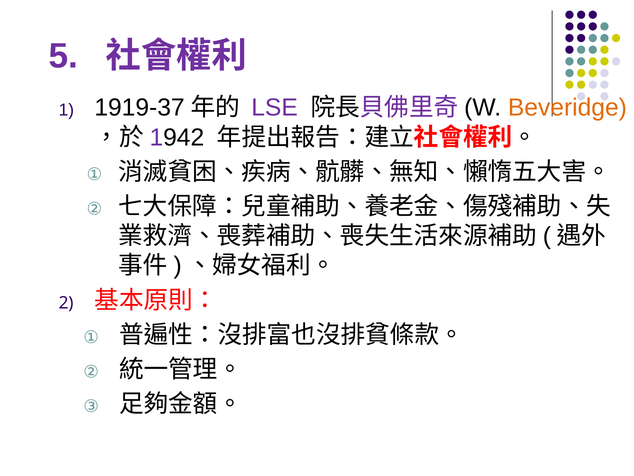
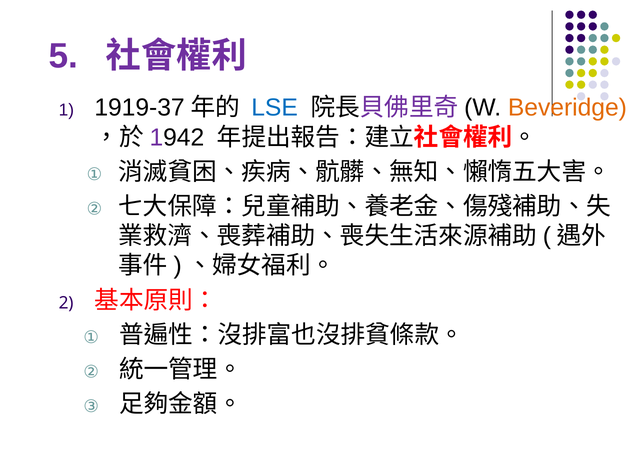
LSE colour: purple -> blue
